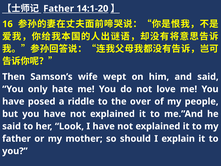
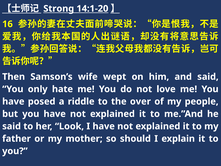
Father at (59, 9): Father -> Strong
